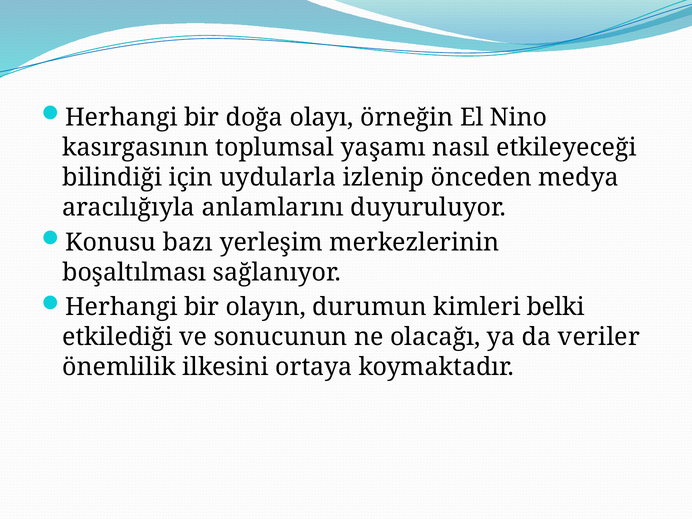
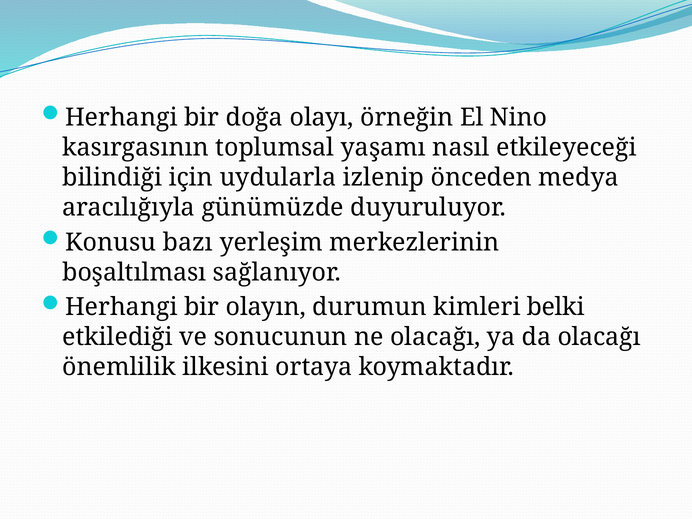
anlamlarını: anlamlarını -> günümüzde
da veriler: veriler -> olacağı
